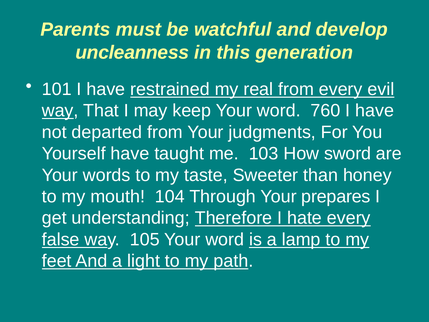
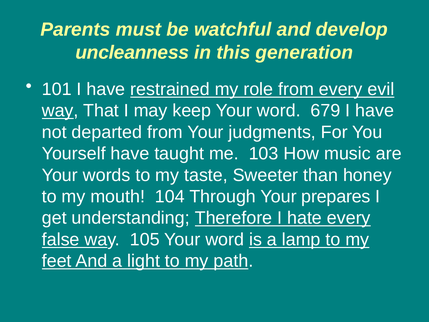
real: real -> role
760: 760 -> 679
sword: sword -> music
